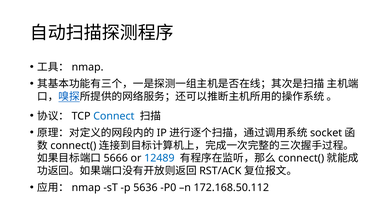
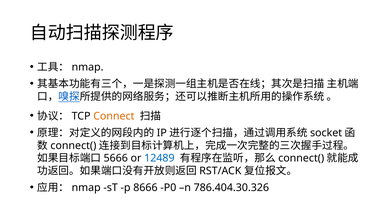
Connect colour: blue -> orange
5636: 5636 -> 8666
172.168.50.112: 172.168.50.112 -> 786.404.30.326
